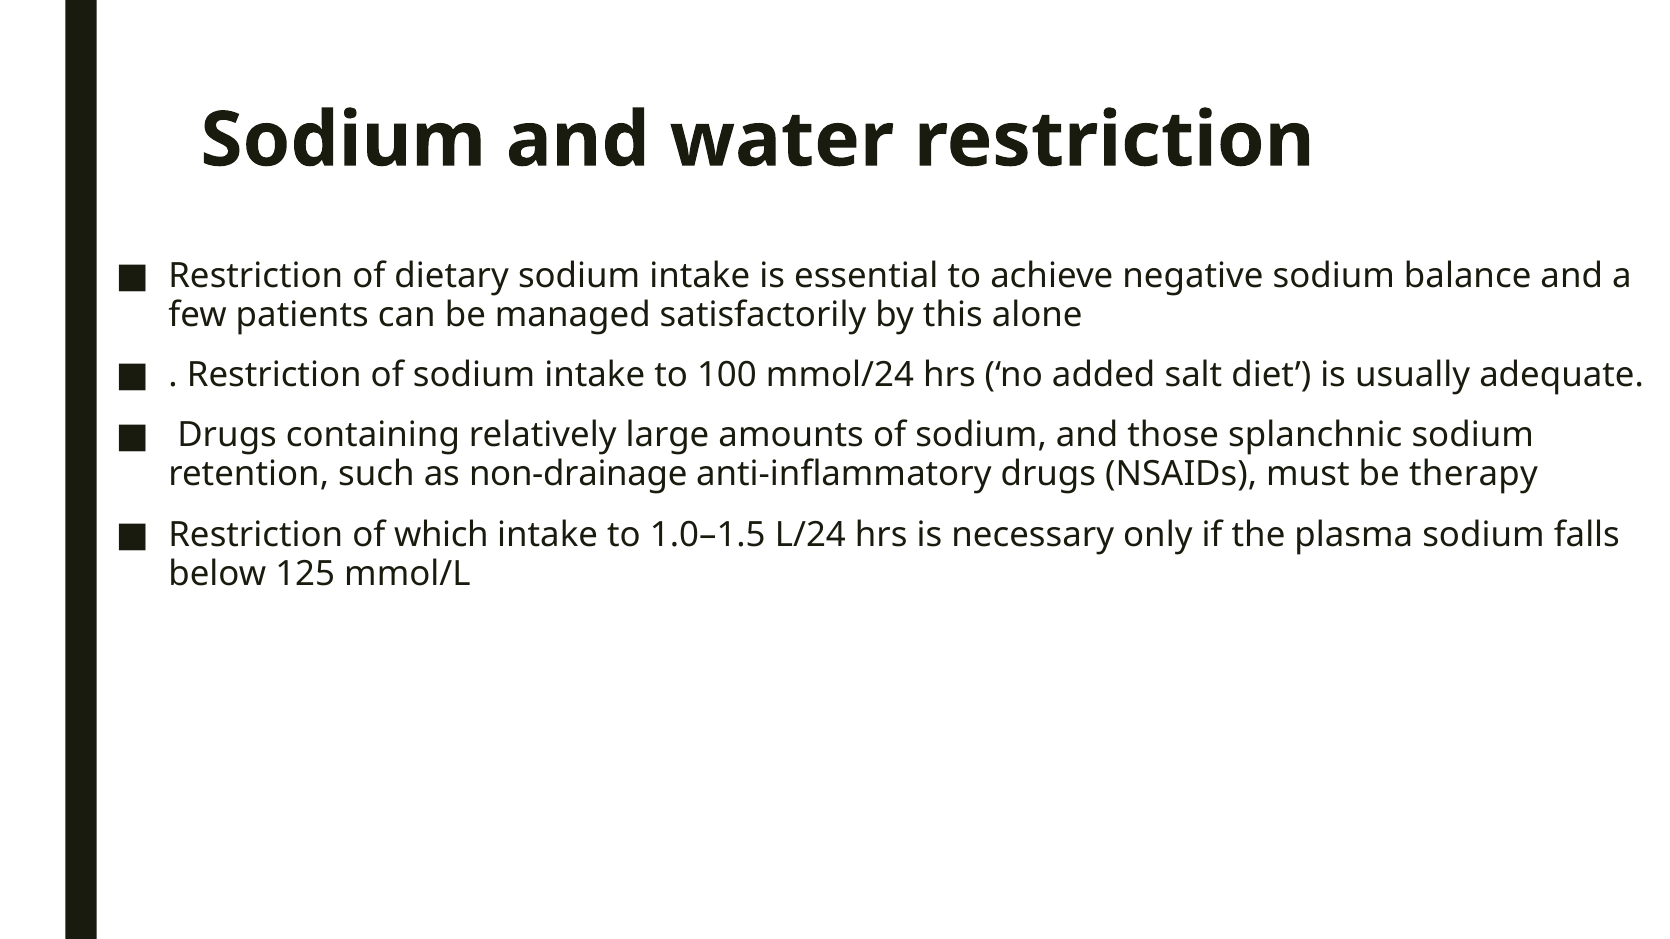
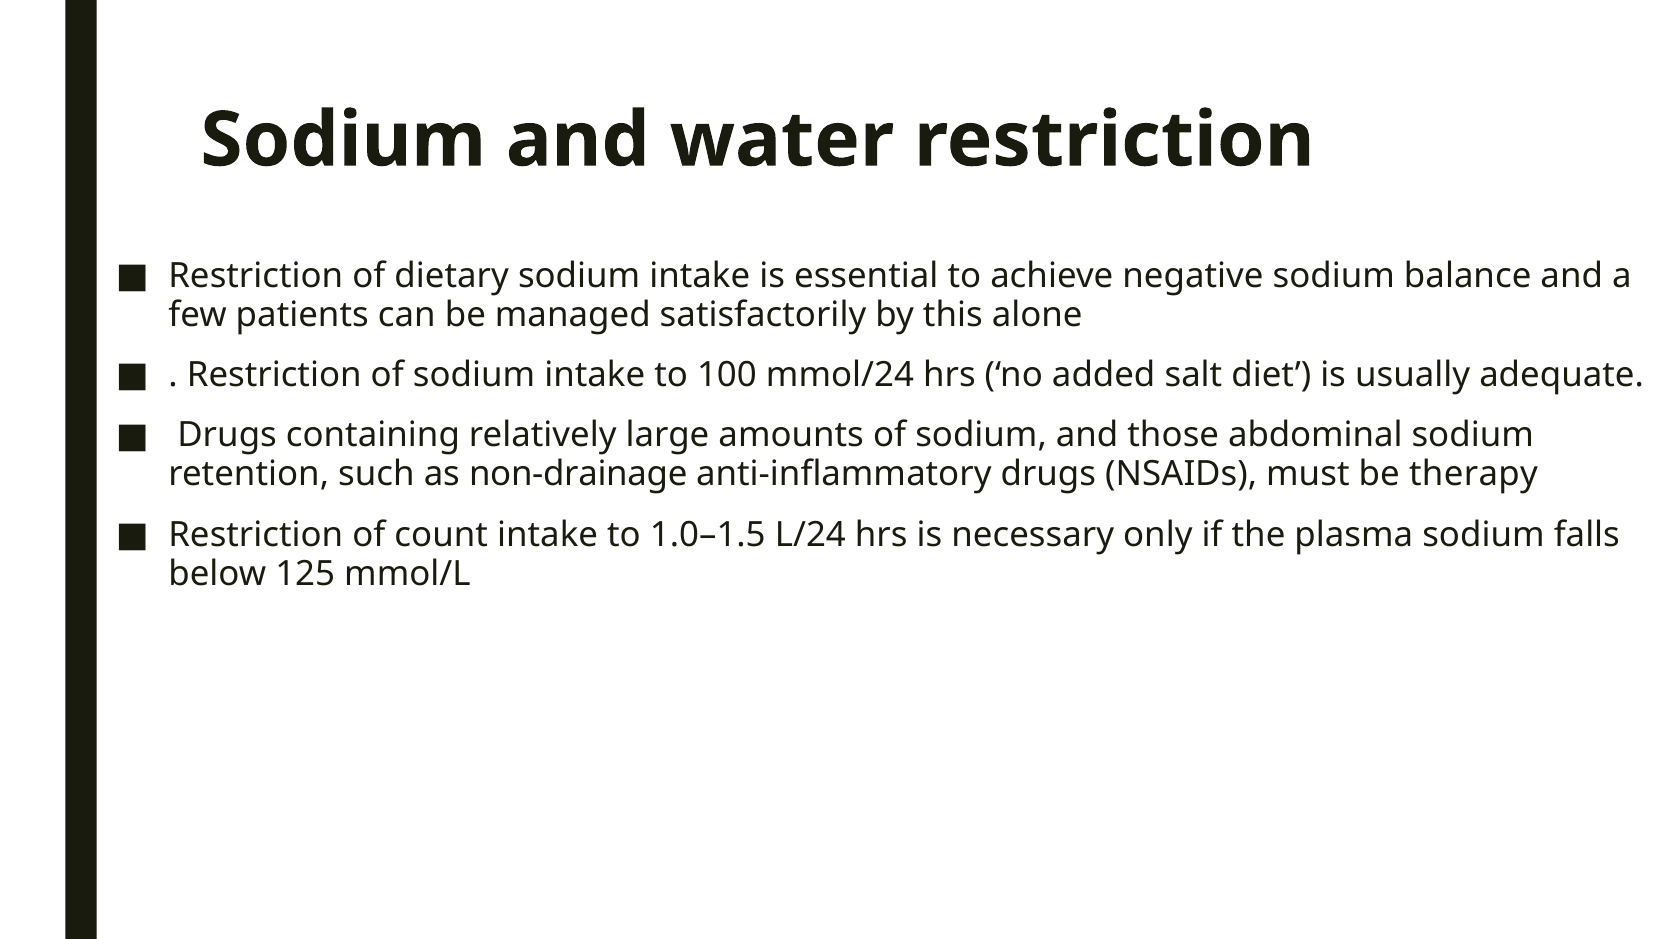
splanchnic: splanchnic -> abdominal
which: which -> count
